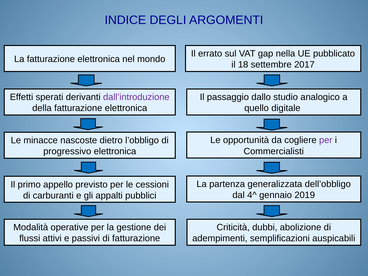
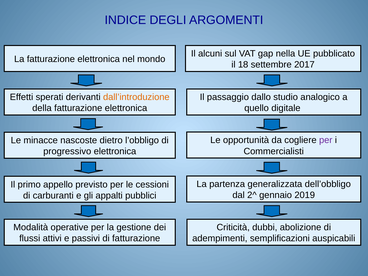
errato: errato -> alcuni
dall’introduzione colour: purple -> orange
4^: 4^ -> 2^
